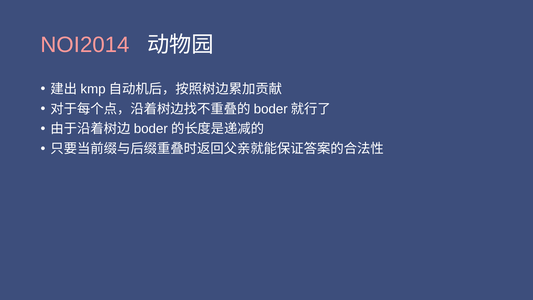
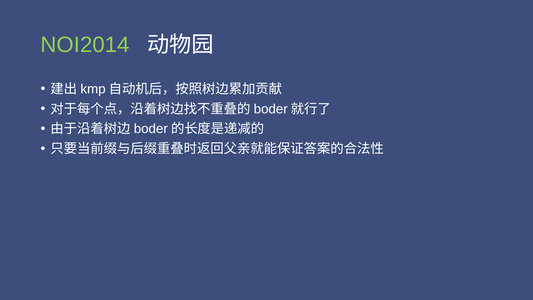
NOI2014 colour: pink -> light green
